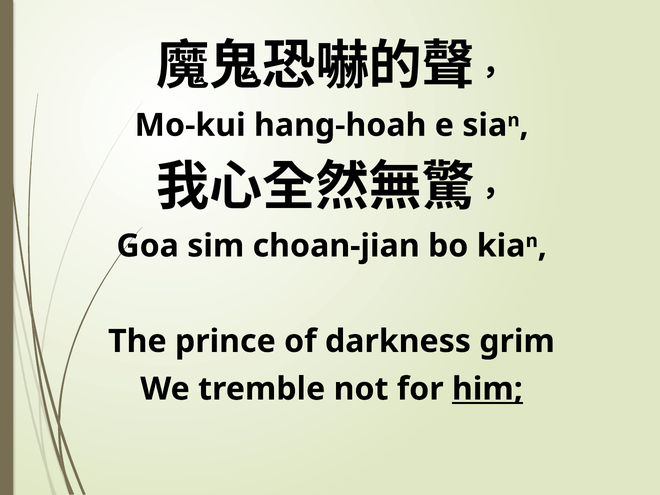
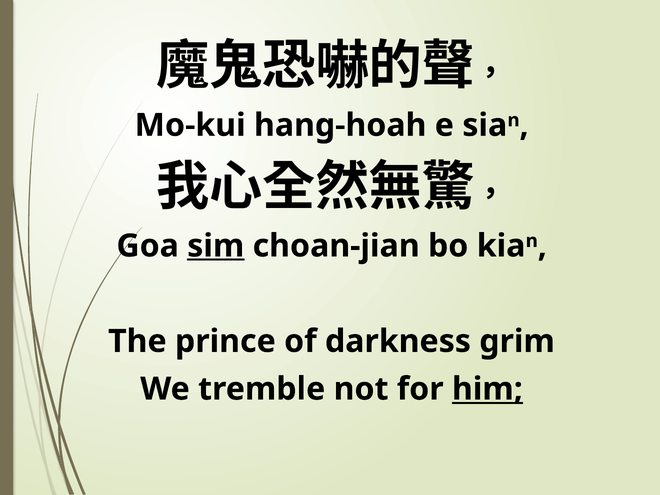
sim underline: none -> present
